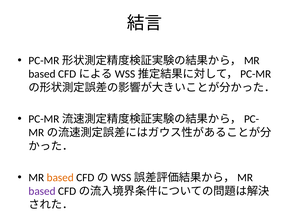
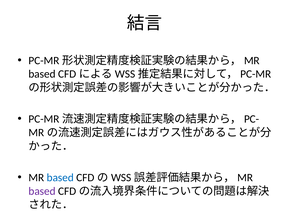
based at (60, 177) colour: orange -> blue
